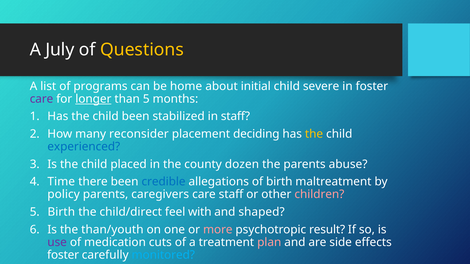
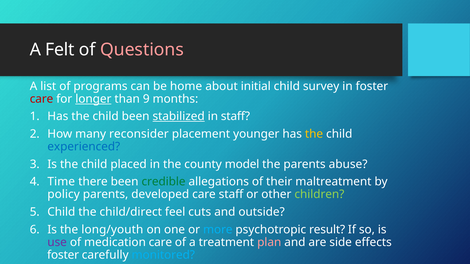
July: July -> Felt
Questions colour: yellow -> pink
severe: severe -> survey
care at (42, 99) colour: purple -> red
than 5: 5 -> 9
stabilized underline: none -> present
deciding: deciding -> younger
dozen: dozen -> model
credible colour: blue -> green
of birth: birth -> their
caregivers: caregivers -> developed
children colour: pink -> light green
Birth at (61, 212): Birth -> Child
feel with: with -> cuts
shaped: shaped -> outside
than/youth: than/youth -> long/youth
more colour: pink -> light blue
medication cuts: cuts -> care
